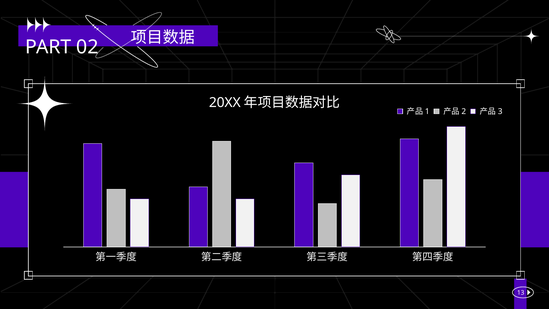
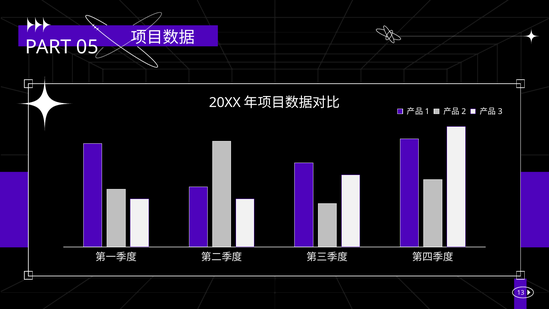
02: 02 -> 05
